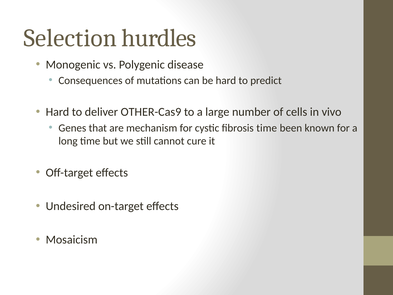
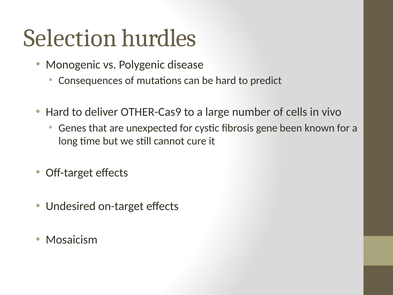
mechanism: mechanism -> unexpected
fibrosis time: time -> gene
